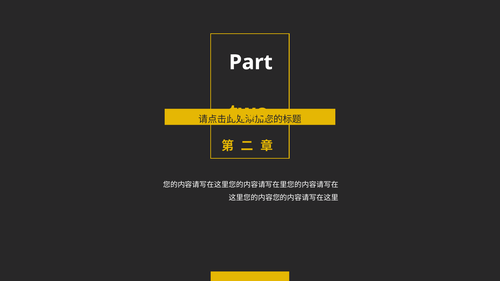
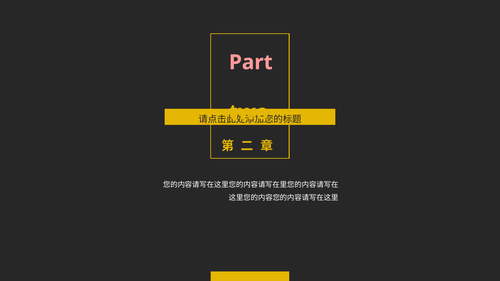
Part colour: white -> pink
